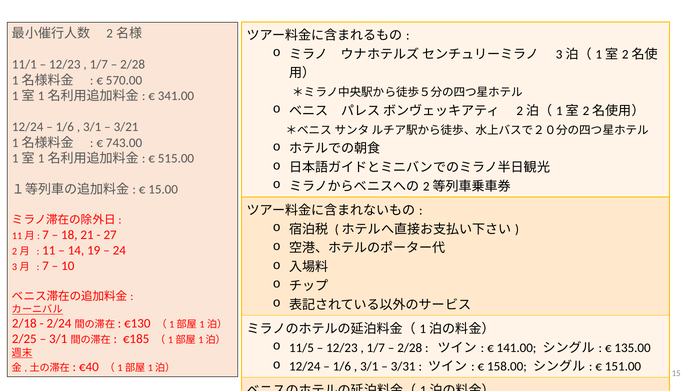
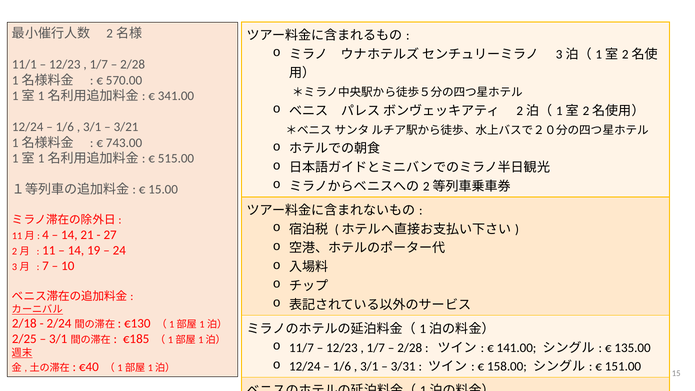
7 at (45, 235): 7 -> 4
18 at (69, 235): 18 -> 14
11/5: 11/5 -> 11/7
